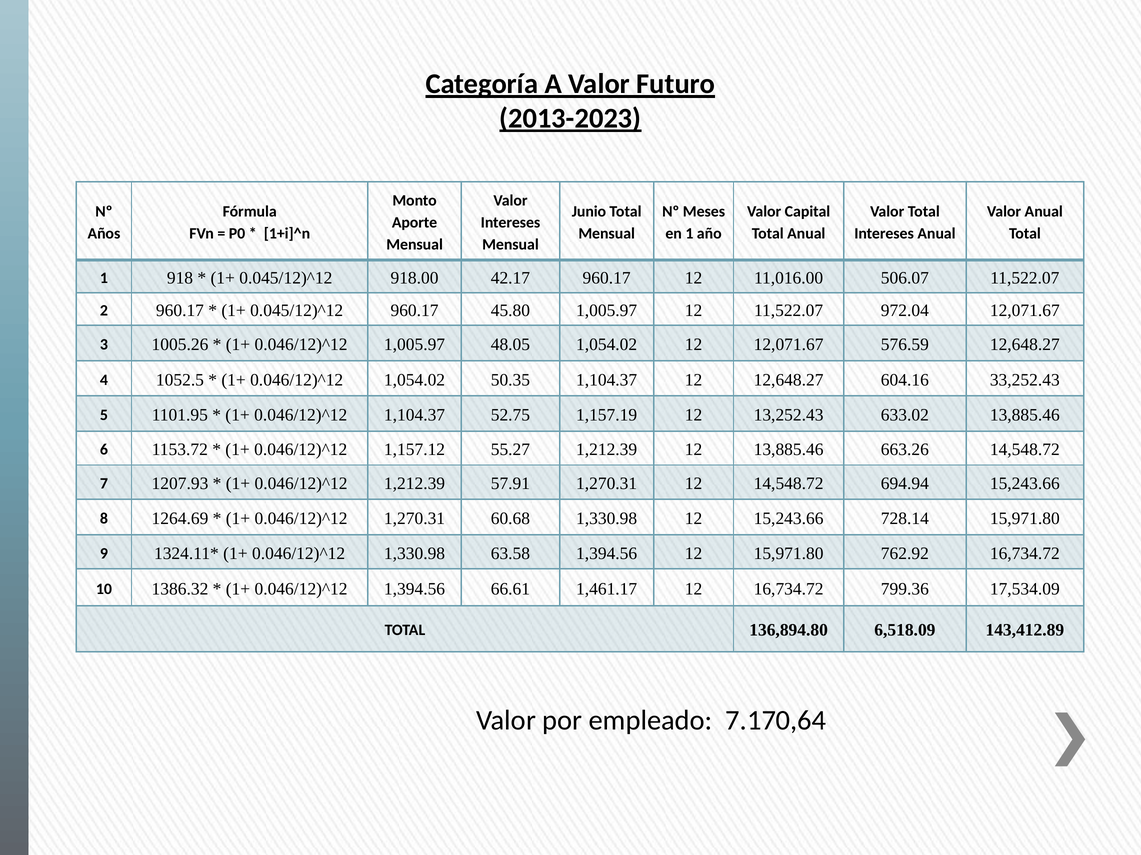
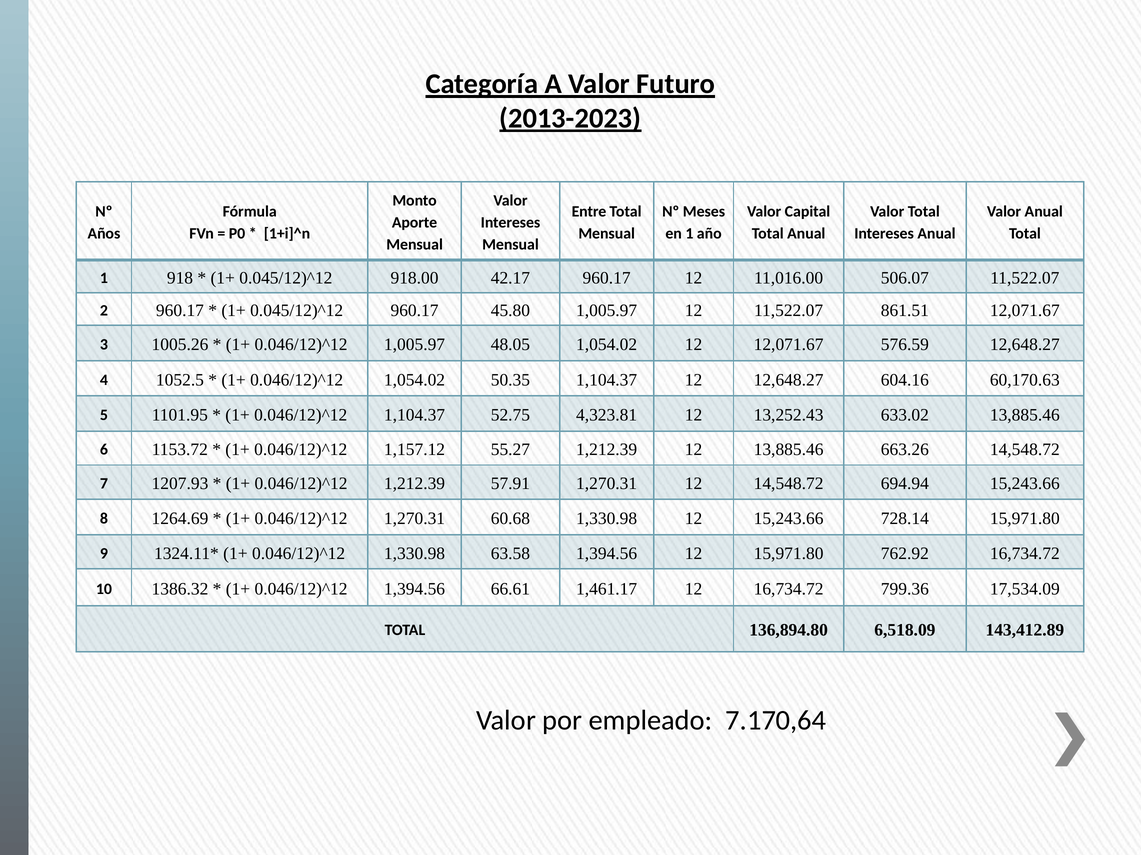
Junio: Junio -> Entre
972.04: 972.04 -> 861.51
33,252.43: 33,252.43 -> 60,170.63
1,157.19: 1,157.19 -> 4,323.81
